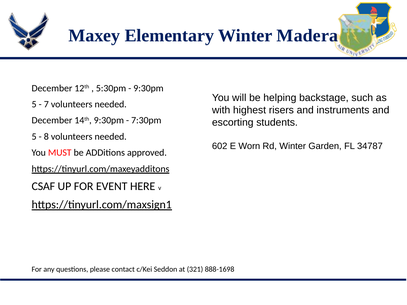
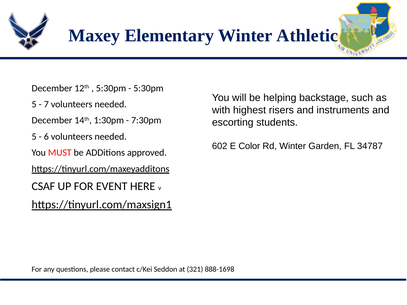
Madera: Madera -> Athletic
9:30pm at (148, 88): 9:30pm -> 5:30pm
14th 9:30pm: 9:30pm -> 1:30pm
8: 8 -> 6
Worn: Worn -> Color
